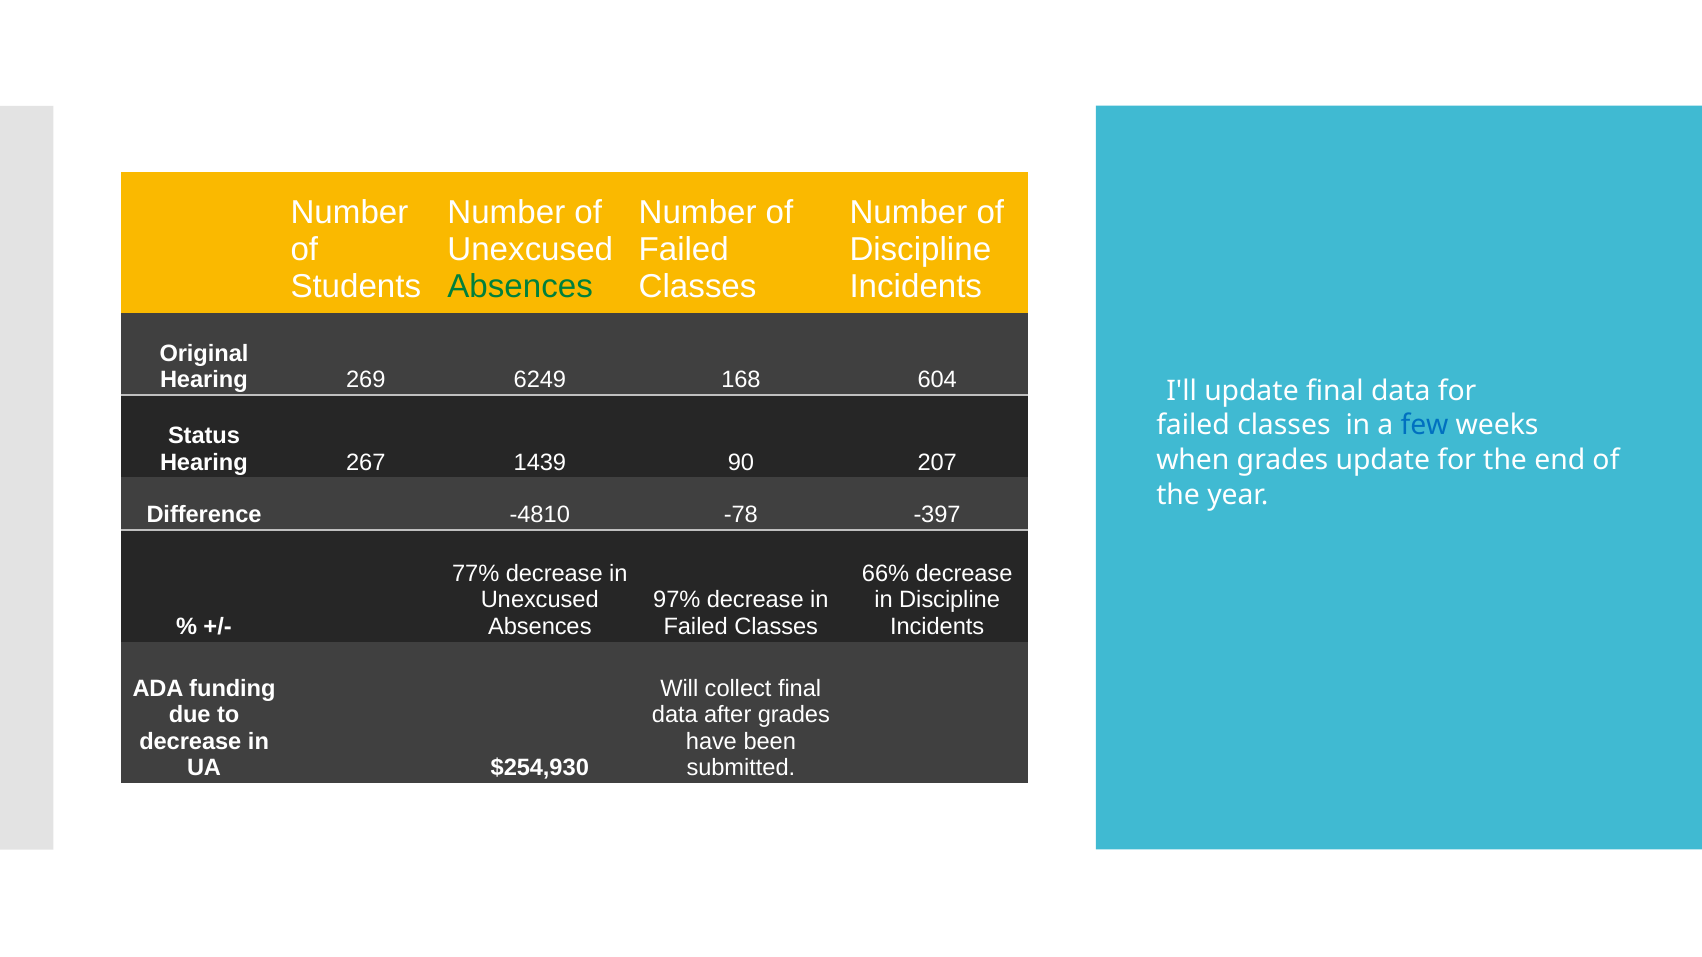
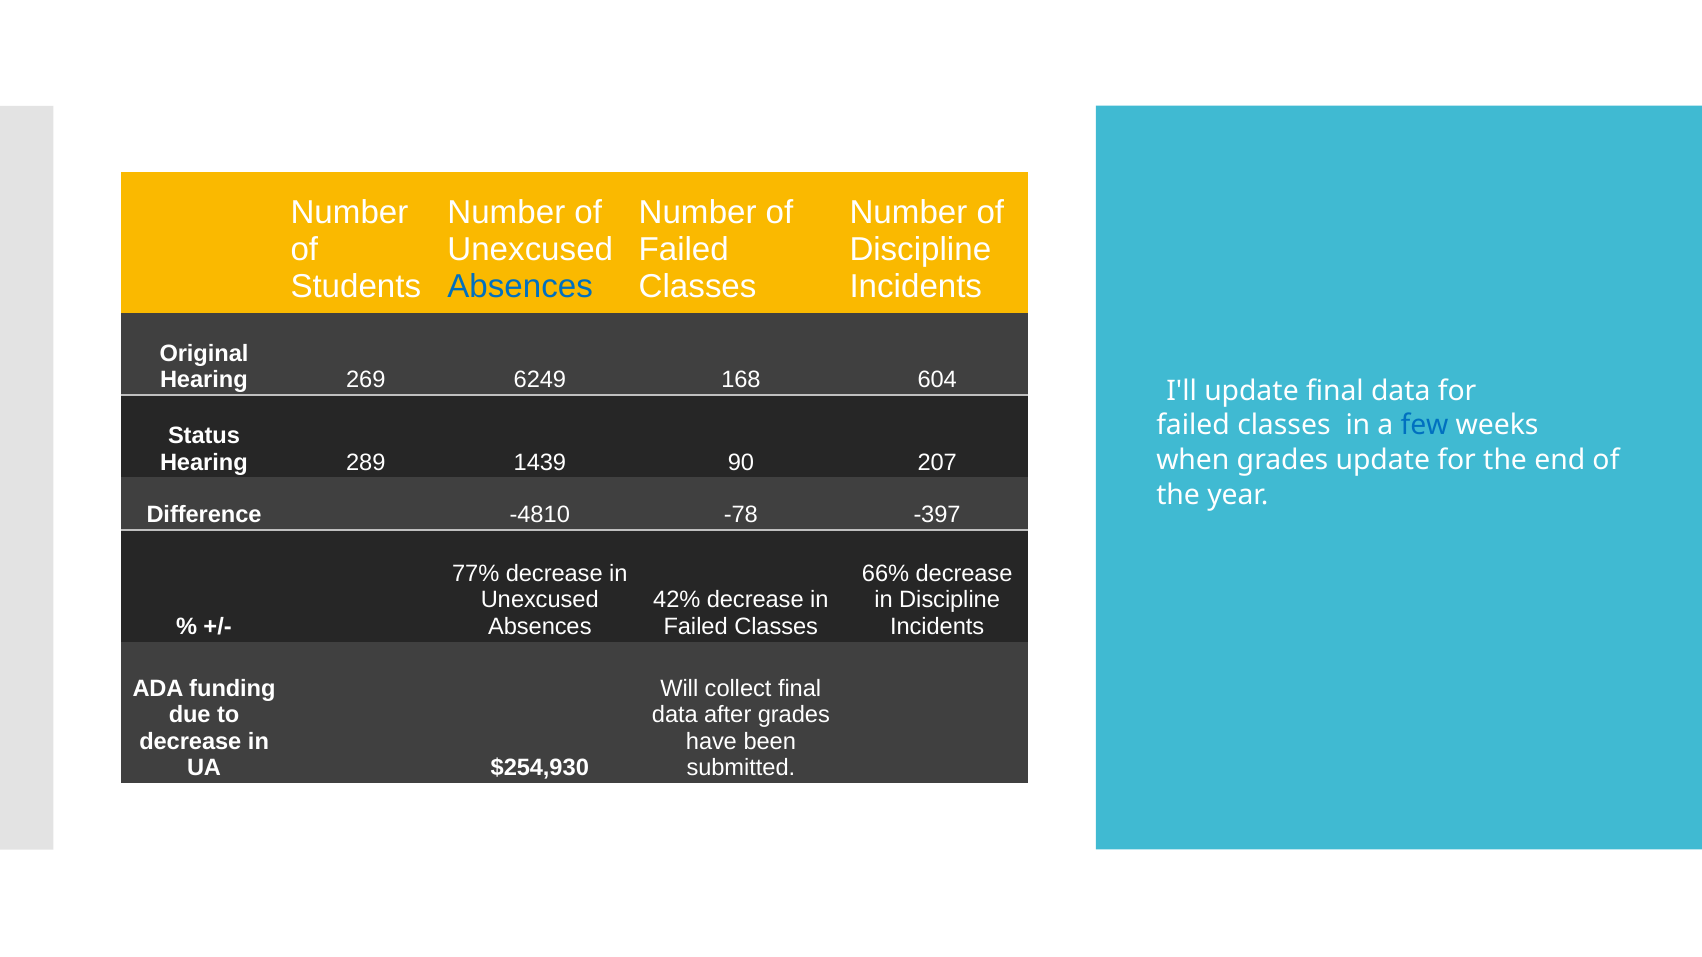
Absences at (520, 287) colour: green -> blue
267: 267 -> 289
97%: 97% -> 42%
